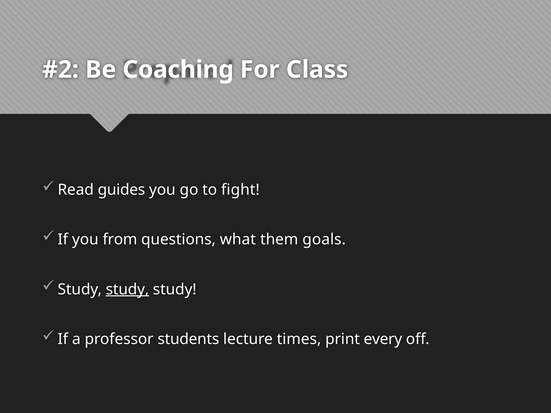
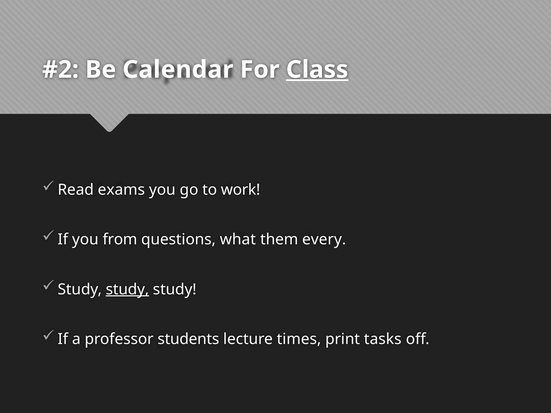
Coaching: Coaching -> Calendar
Class underline: none -> present
guides: guides -> exams
fight: fight -> work
goals: goals -> every
every: every -> tasks
